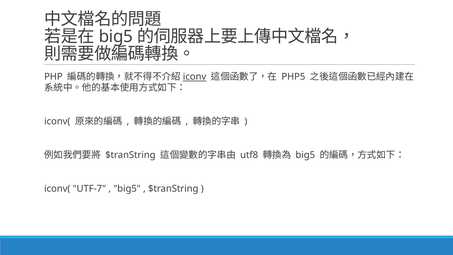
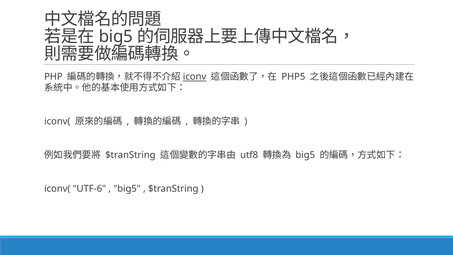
UTF-7: UTF-7 -> UTF-6
